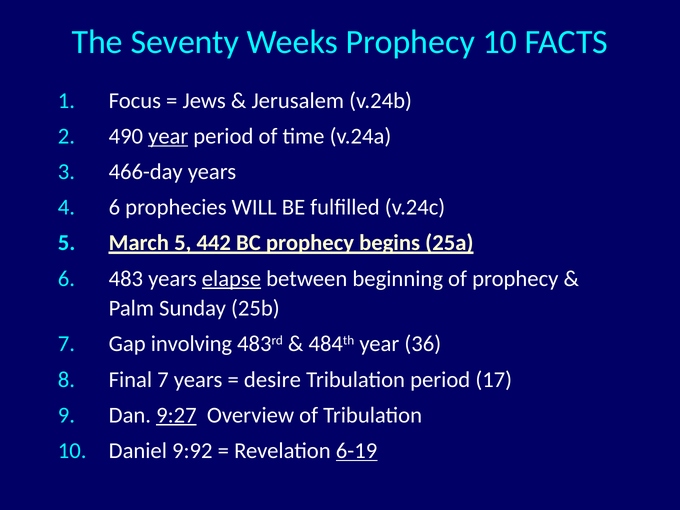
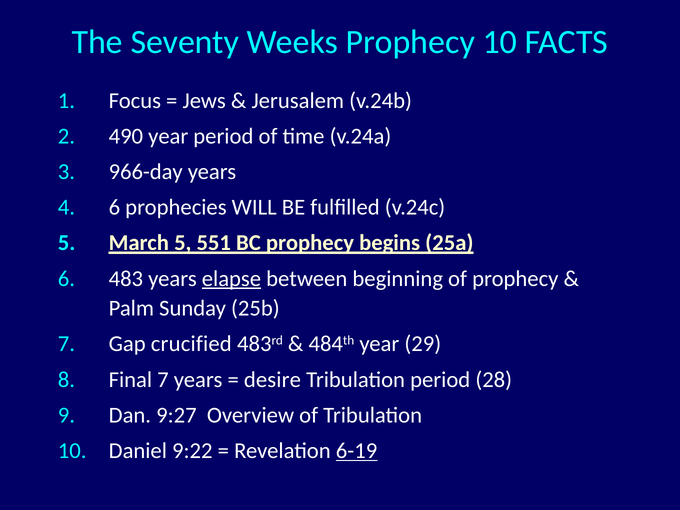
year at (168, 136) underline: present -> none
466-day: 466-day -> 966-day
442: 442 -> 551
involving: involving -> crucified
36: 36 -> 29
17: 17 -> 28
9:27 underline: present -> none
9:92: 9:92 -> 9:22
